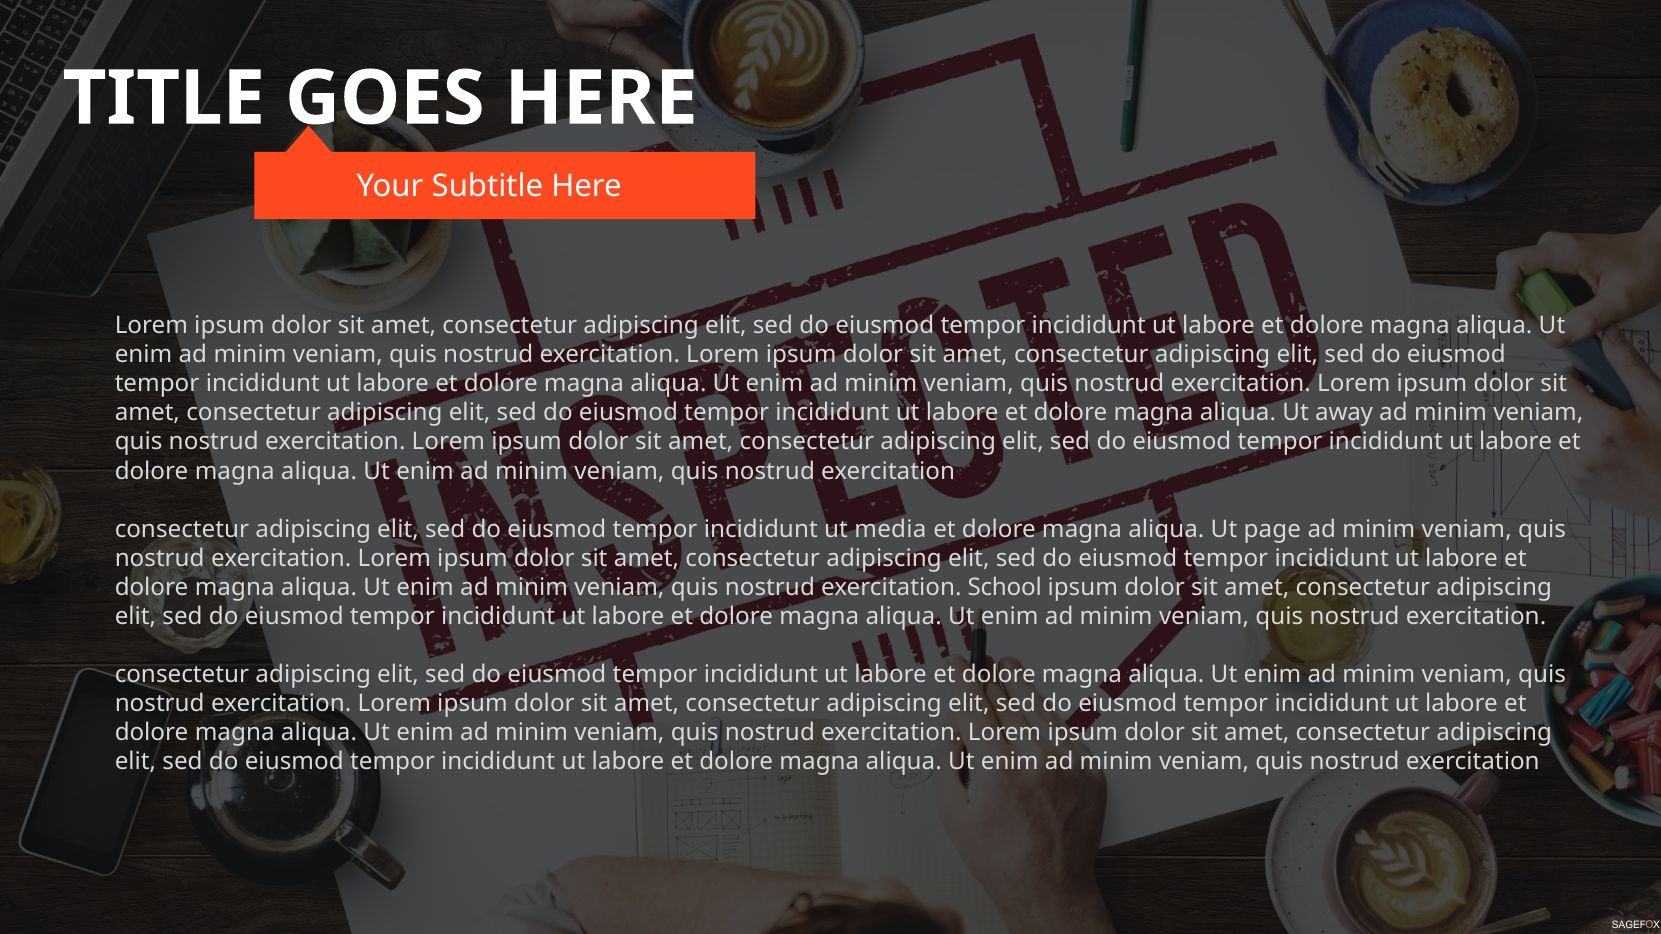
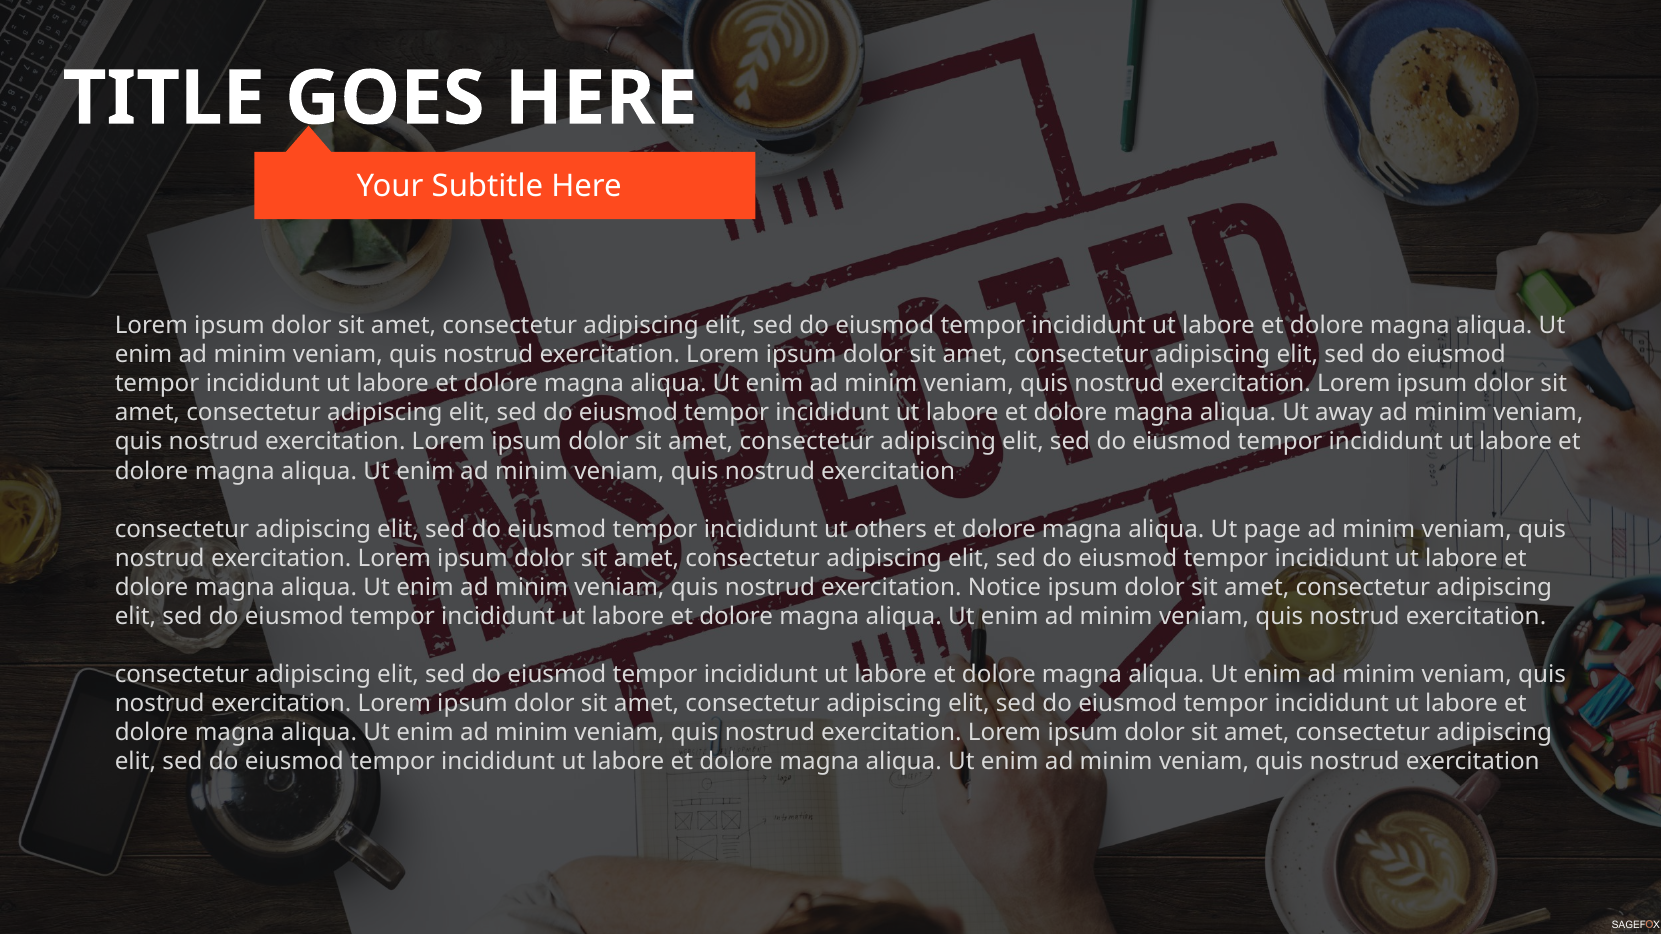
media: media -> others
School: School -> Notice
